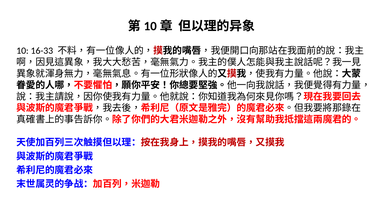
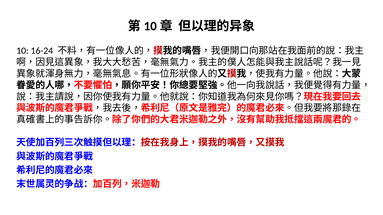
16-33: 16-33 -> 16-24
